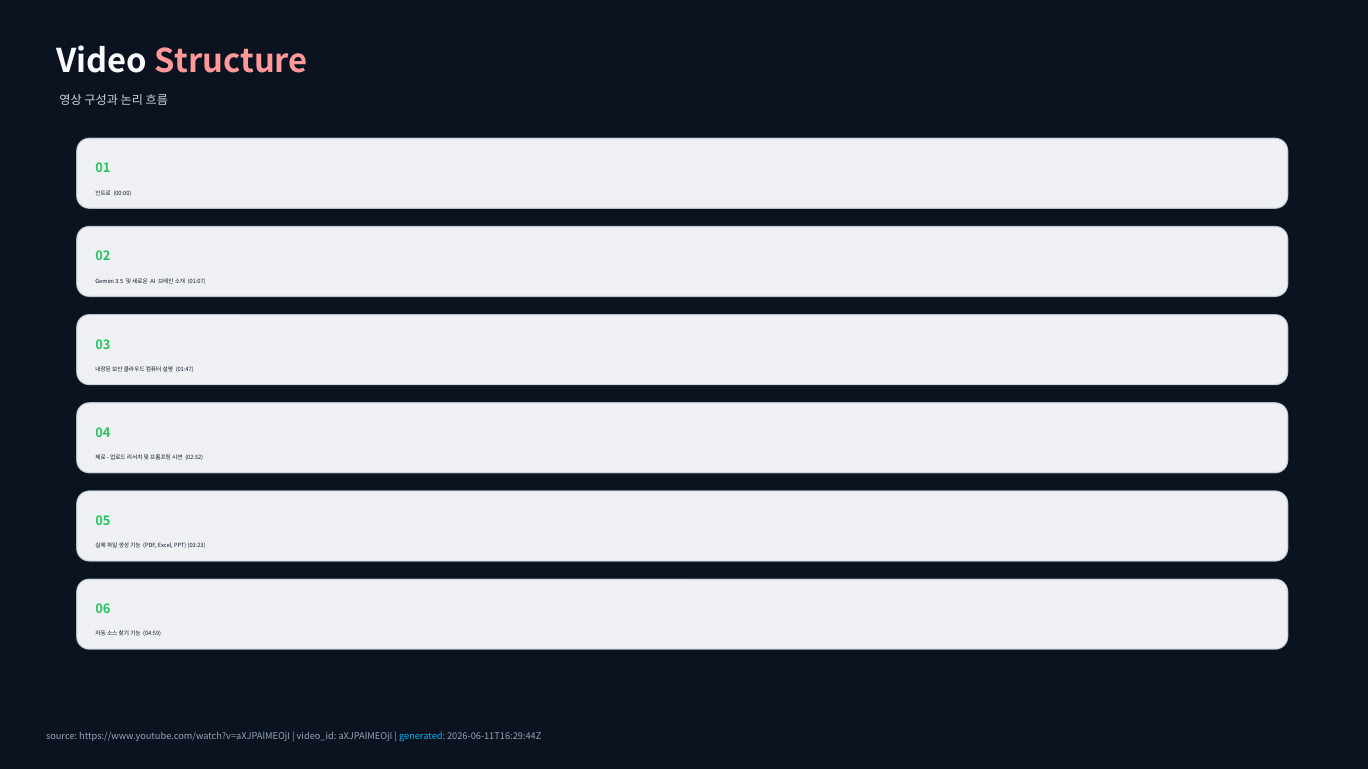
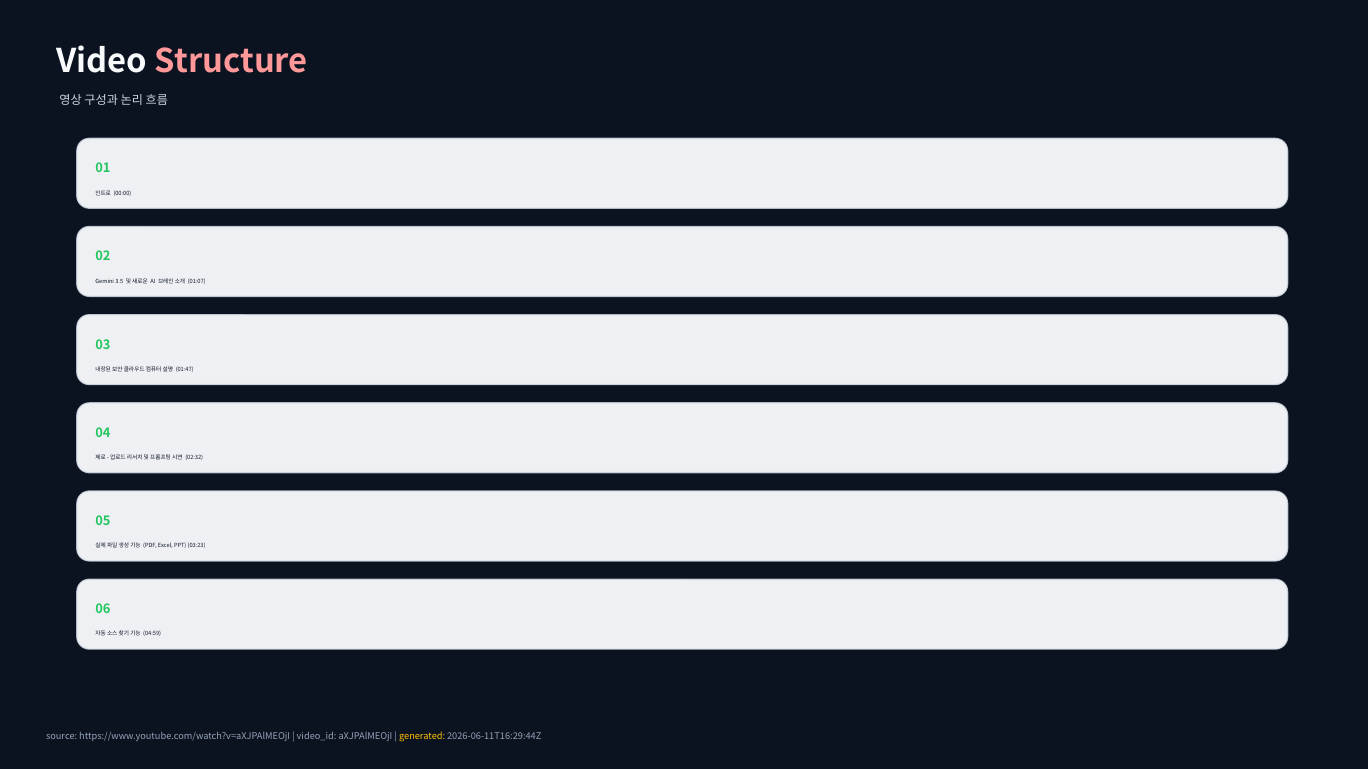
generated colour: light blue -> yellow
